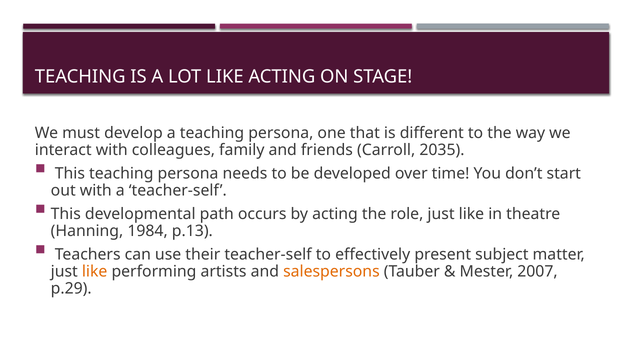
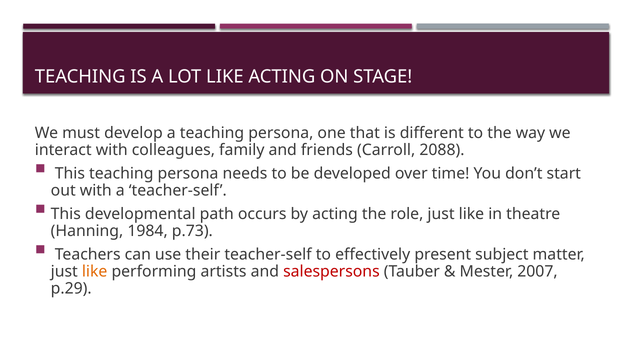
2035: 2035 -> 2088
p.13: p.13 -> p.73
salespersons colour: orange -> red
